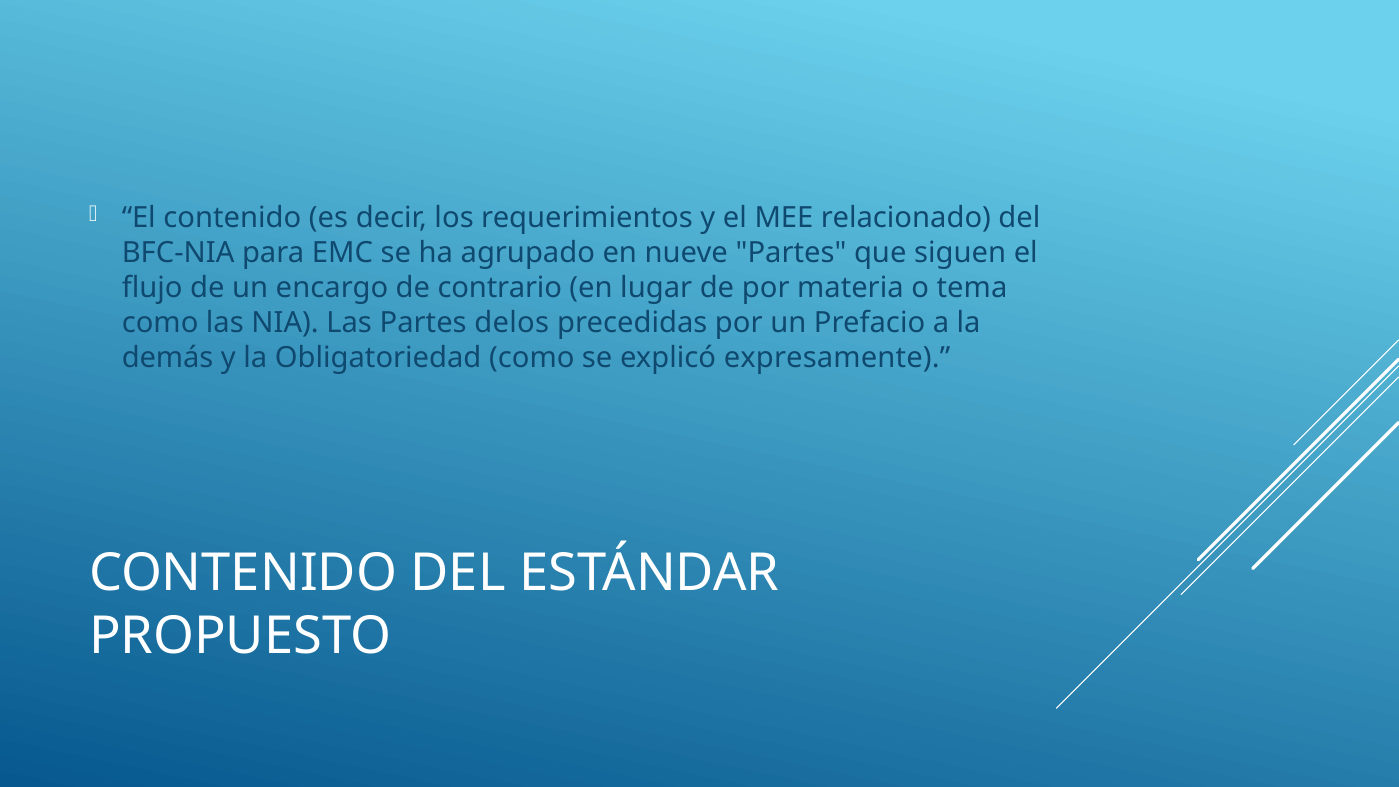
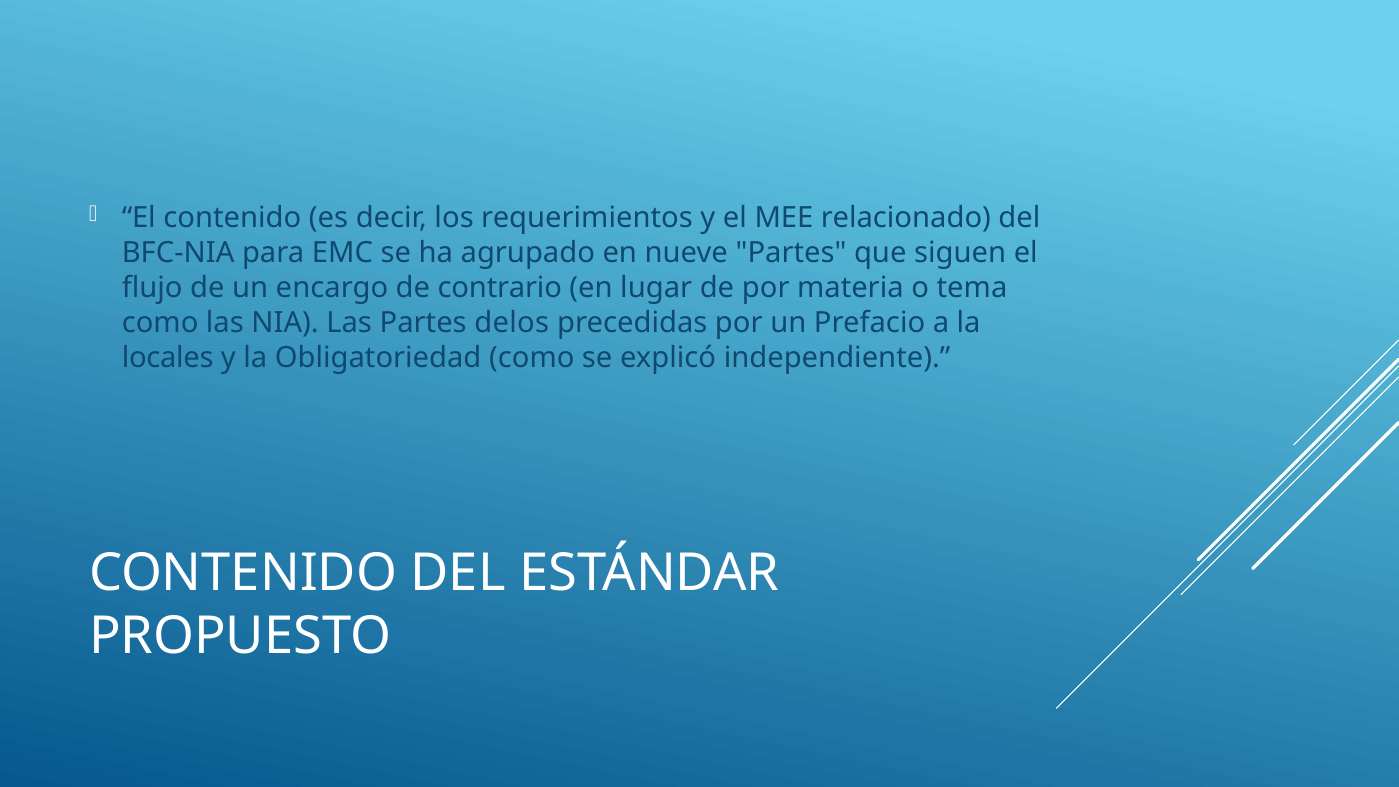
demás: demás -> locales
expresamente: expresamente -> independiente
